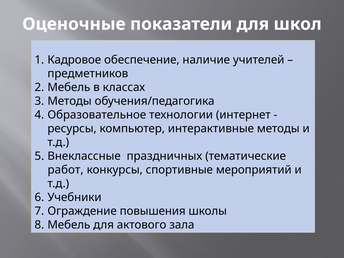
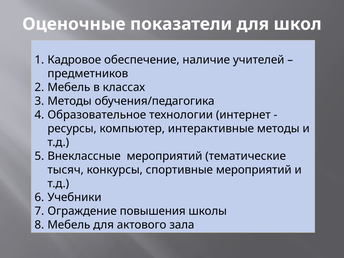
Внеклассные праздничных: праздничных -> мероприятий
работ: работ -> тысяч
